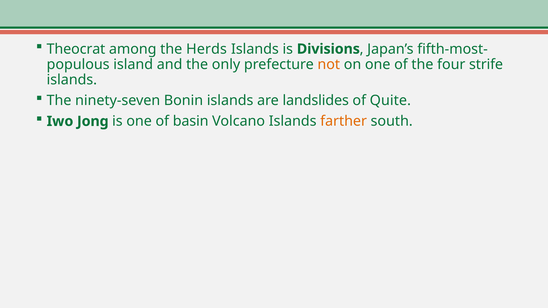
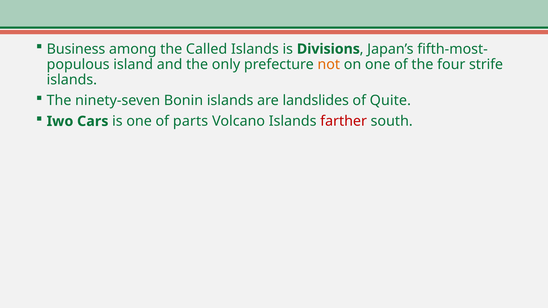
Theocrat: Theocrat -> Business
Herds: Herds -> Called
Jong: Jong -> Cars
basin: basin -> parts
farther colour: orange -> red
